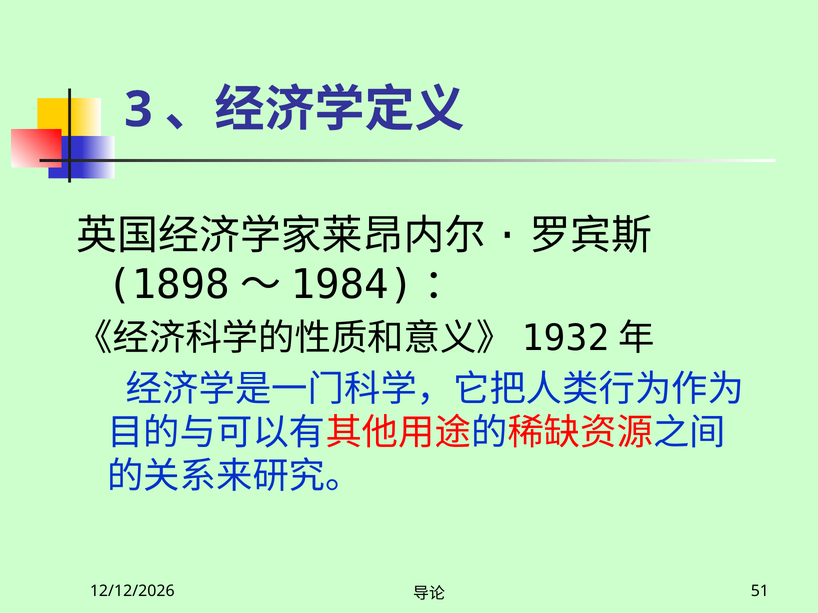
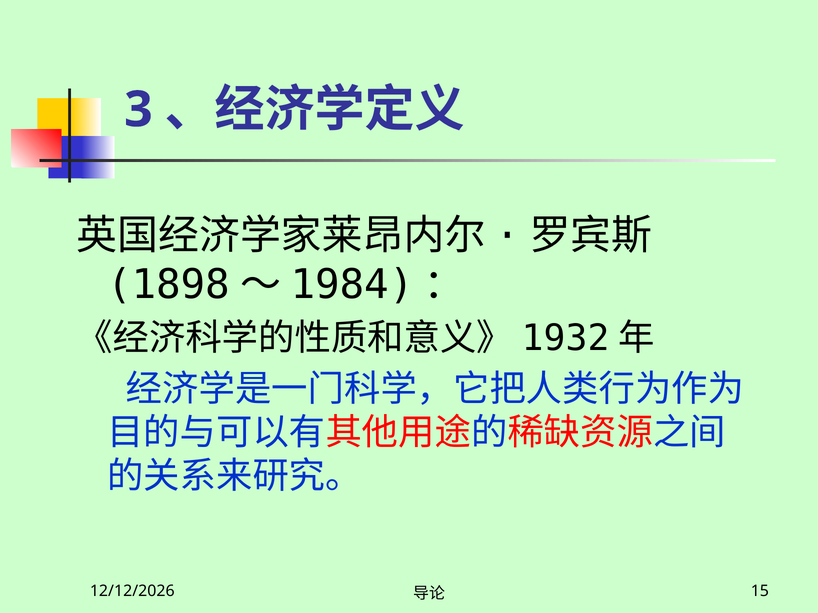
51: 51 -> 15
